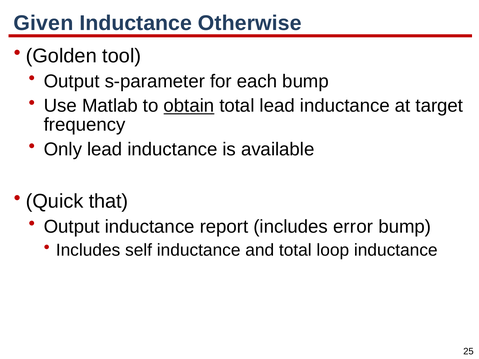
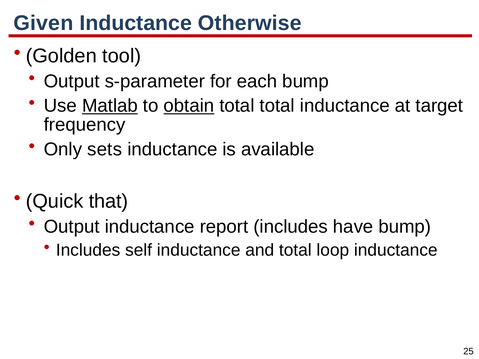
Matlab underline: none -> present
total lead: lead -> total
Only lead: lead -> sets
error: error -> have
